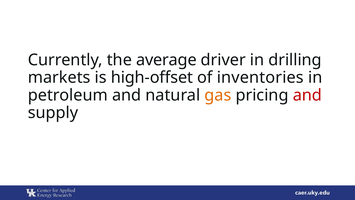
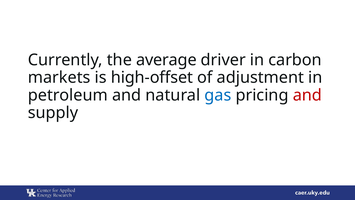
drilling: drilling -> carbon
inventories: inventories -> adjustment
gas colour: orange -> blue
